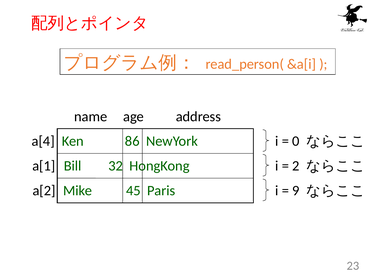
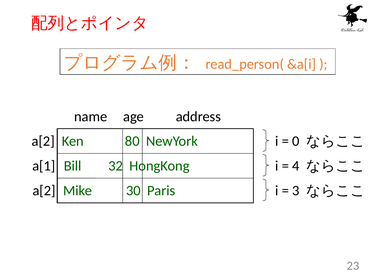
a[4 at (43, 141): a[4 -> a[2
86: 86 -> 80
2: 2 -> 4
45: 45 -> 30
9: 9 -> 3
